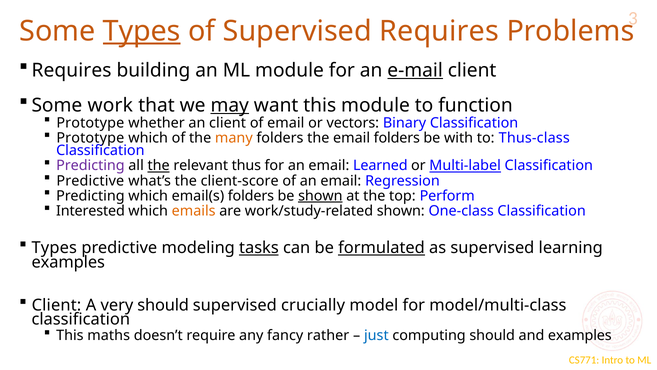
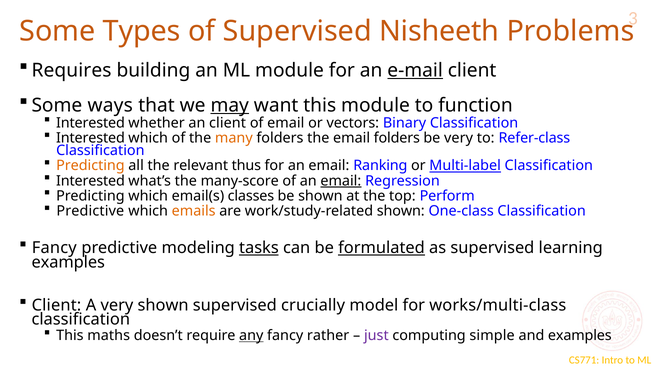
Types at (142, 31) underline: present -> none
Supervised Requires: Requires -> Nisheeth
work: work -> ways
Prototype at (90, 123): Prototype -> Interested
Prototype at (90, 138): Prototype -> Interested
be with: with -> very
Thus-class: Thus-class -> Refer-class
Predicting at (90, 165) colour: purple -> orange
the at (159, 165) underline: present -> none
Learned: Learned -> Ranking
Predictive at (90, 181): Predictive -> Interested
client-score: client-score -> many-score
email at (341, 181) underline: none -> present
email(s folders: folders -> classes
shown at (320, 196) underline: present -> none
Interested at (90, 211): Interested -> Predictive
Types at (54, 248): Types -> Fancy
very should: should -> shown
model/multi-class: model/multi-class -> works/multi-class
any underline: none -> present
just colour: blue -> purple
computing should: should -> simple
